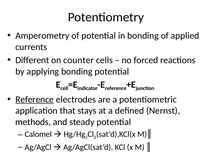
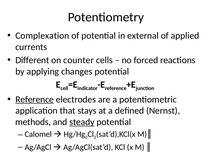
Amperometry: Amperometry -> Complexation
in bonding: bonding -> external
applying bonding: bonding -> changes
steady underline: none -> present
